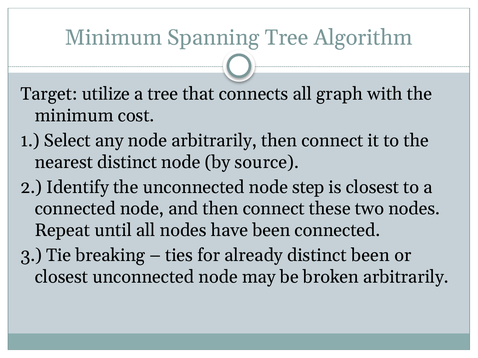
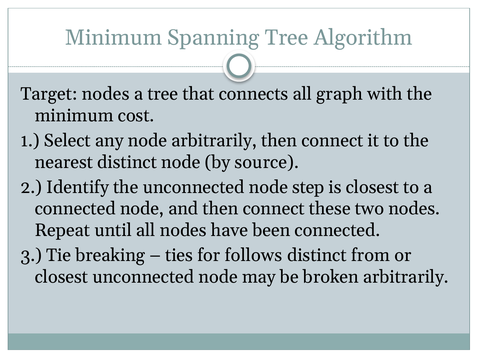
Target utilize: utilize -> nodes
already: already -> follows
distinct been: been -> from
